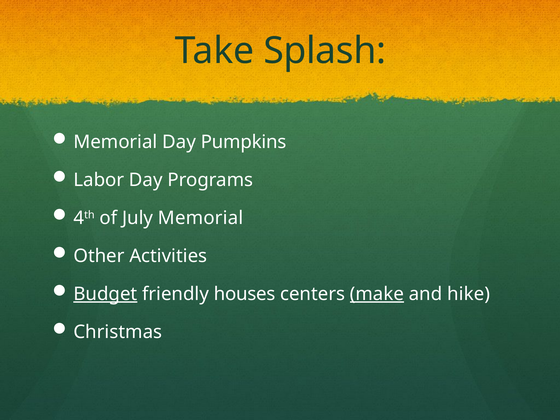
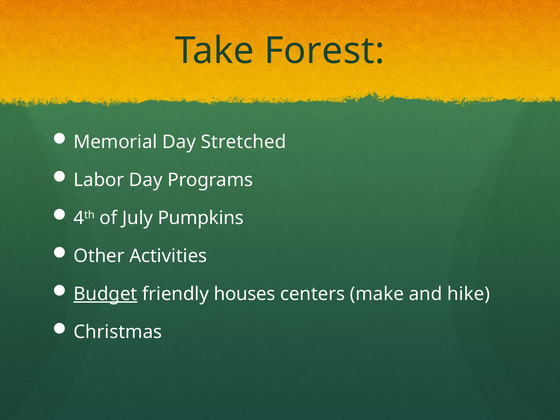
Splash: Splash -> Forest
Pumpkins: Pumpkins -> Stretched
July Memorial: Memorial -> Pumpkins
make underline: present -> none
